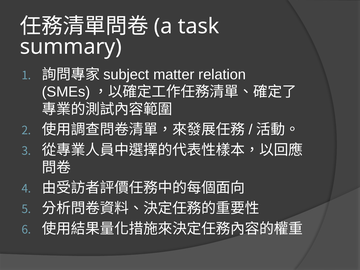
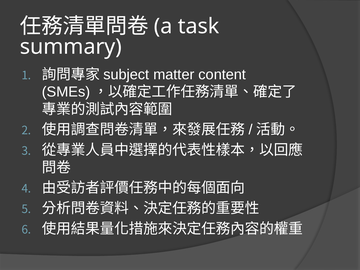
relation: relation -> content
